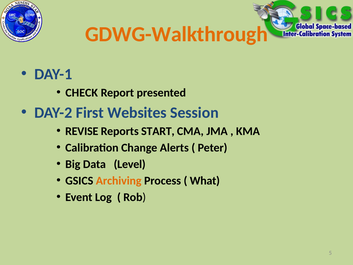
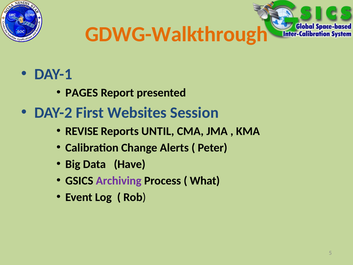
CHECK: CHECK -> PAGES
START: START -> UNTIL
Level: Level -> Have
Archiving colour: orange -> purple
